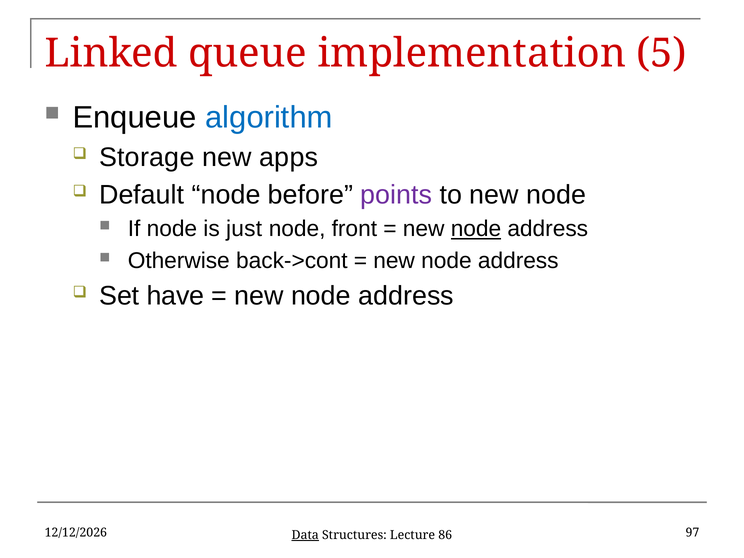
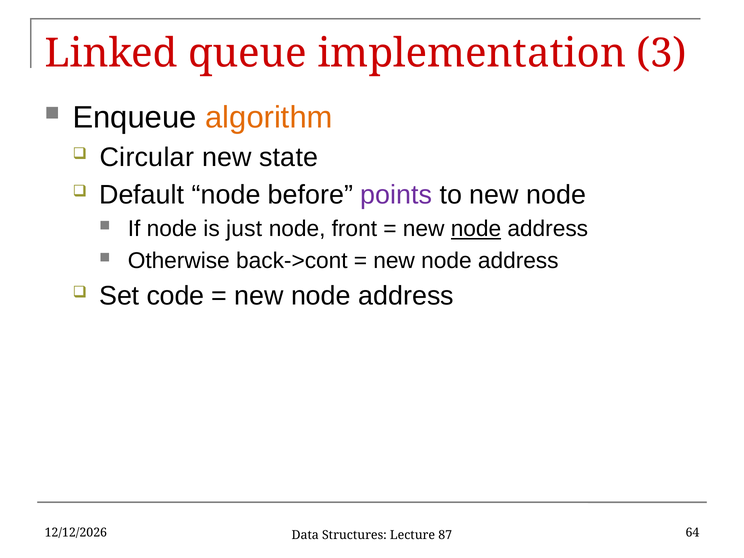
5: 5 -> 3
algorithm colour: blue -> orange
Storage: Storage -> Circular
apps: apps -> state
have: have -> code
97: 97 -> 64
Data underline: present -> none
86: 86 -> 87
